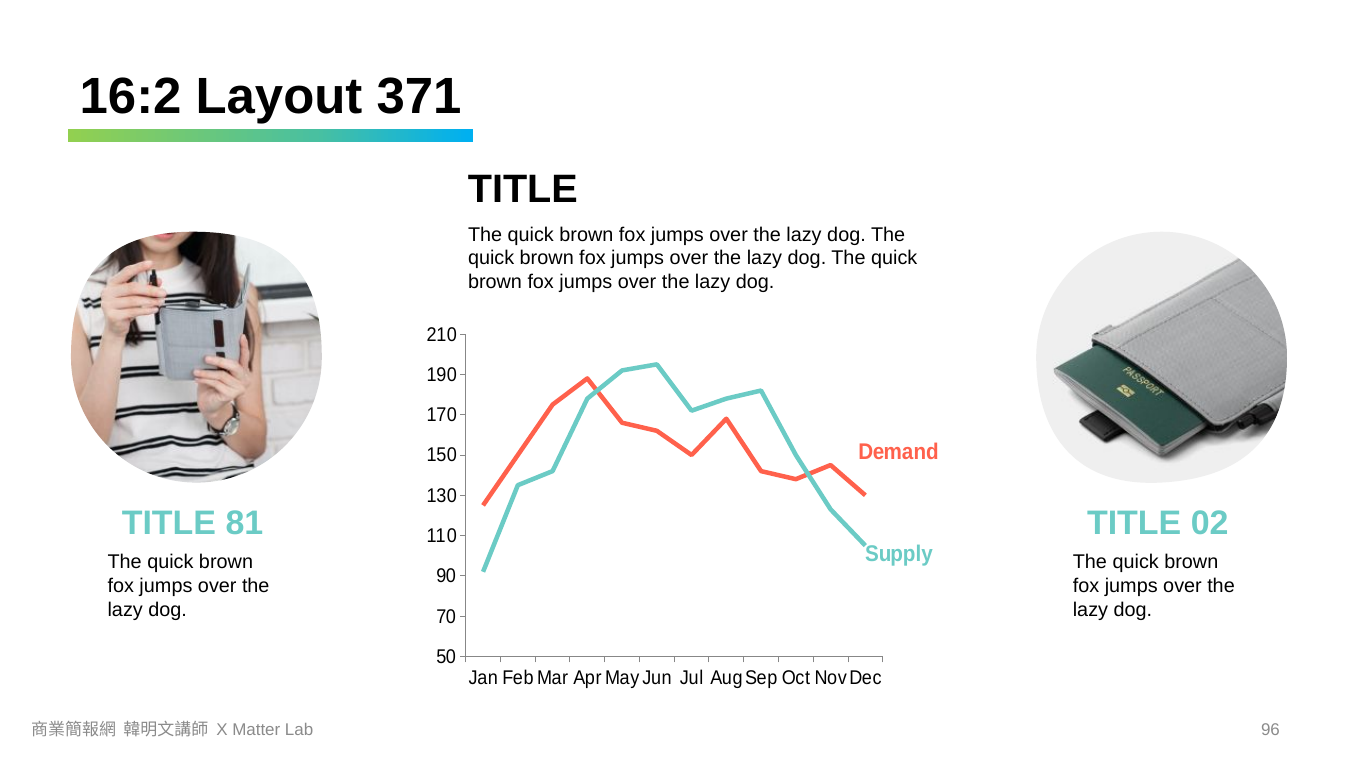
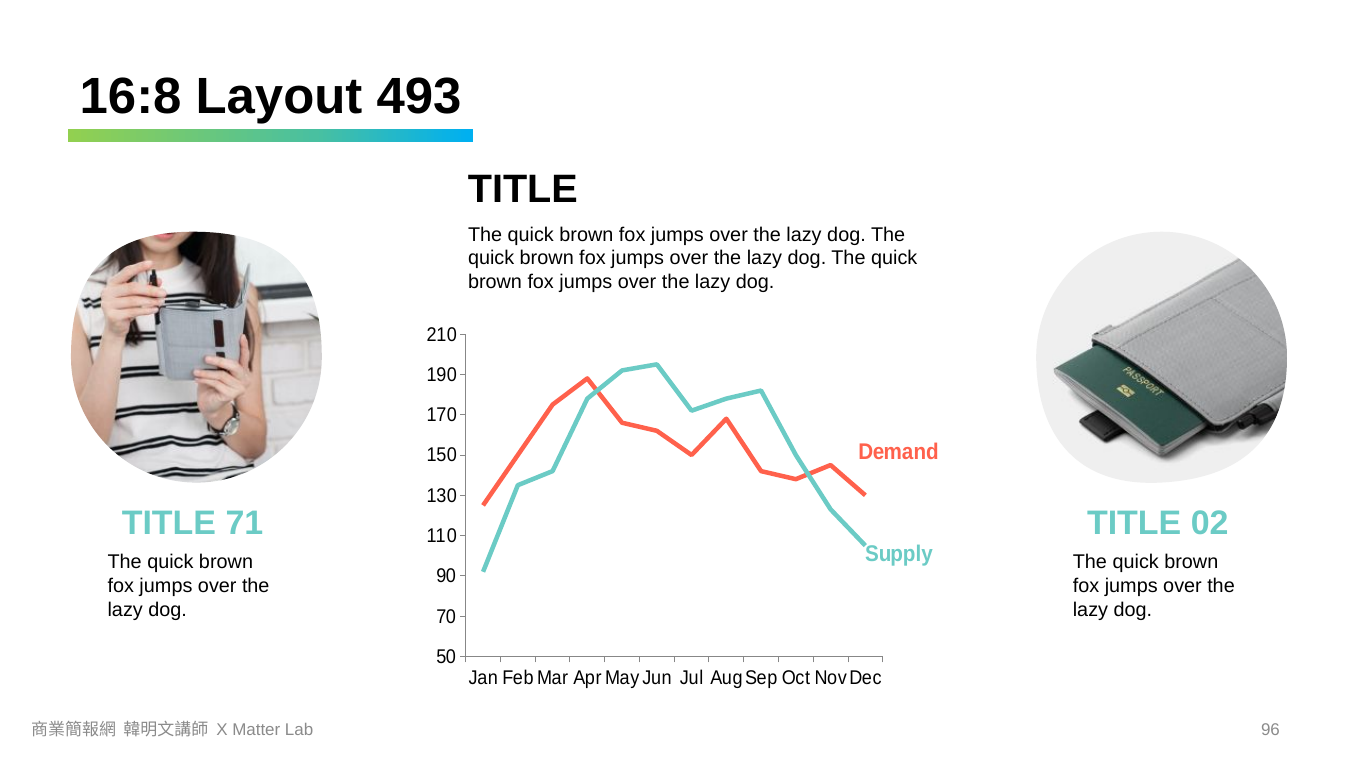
16:2: 16:2 -> 16:8
371: 371 -> 493
81: 81 -> 71
